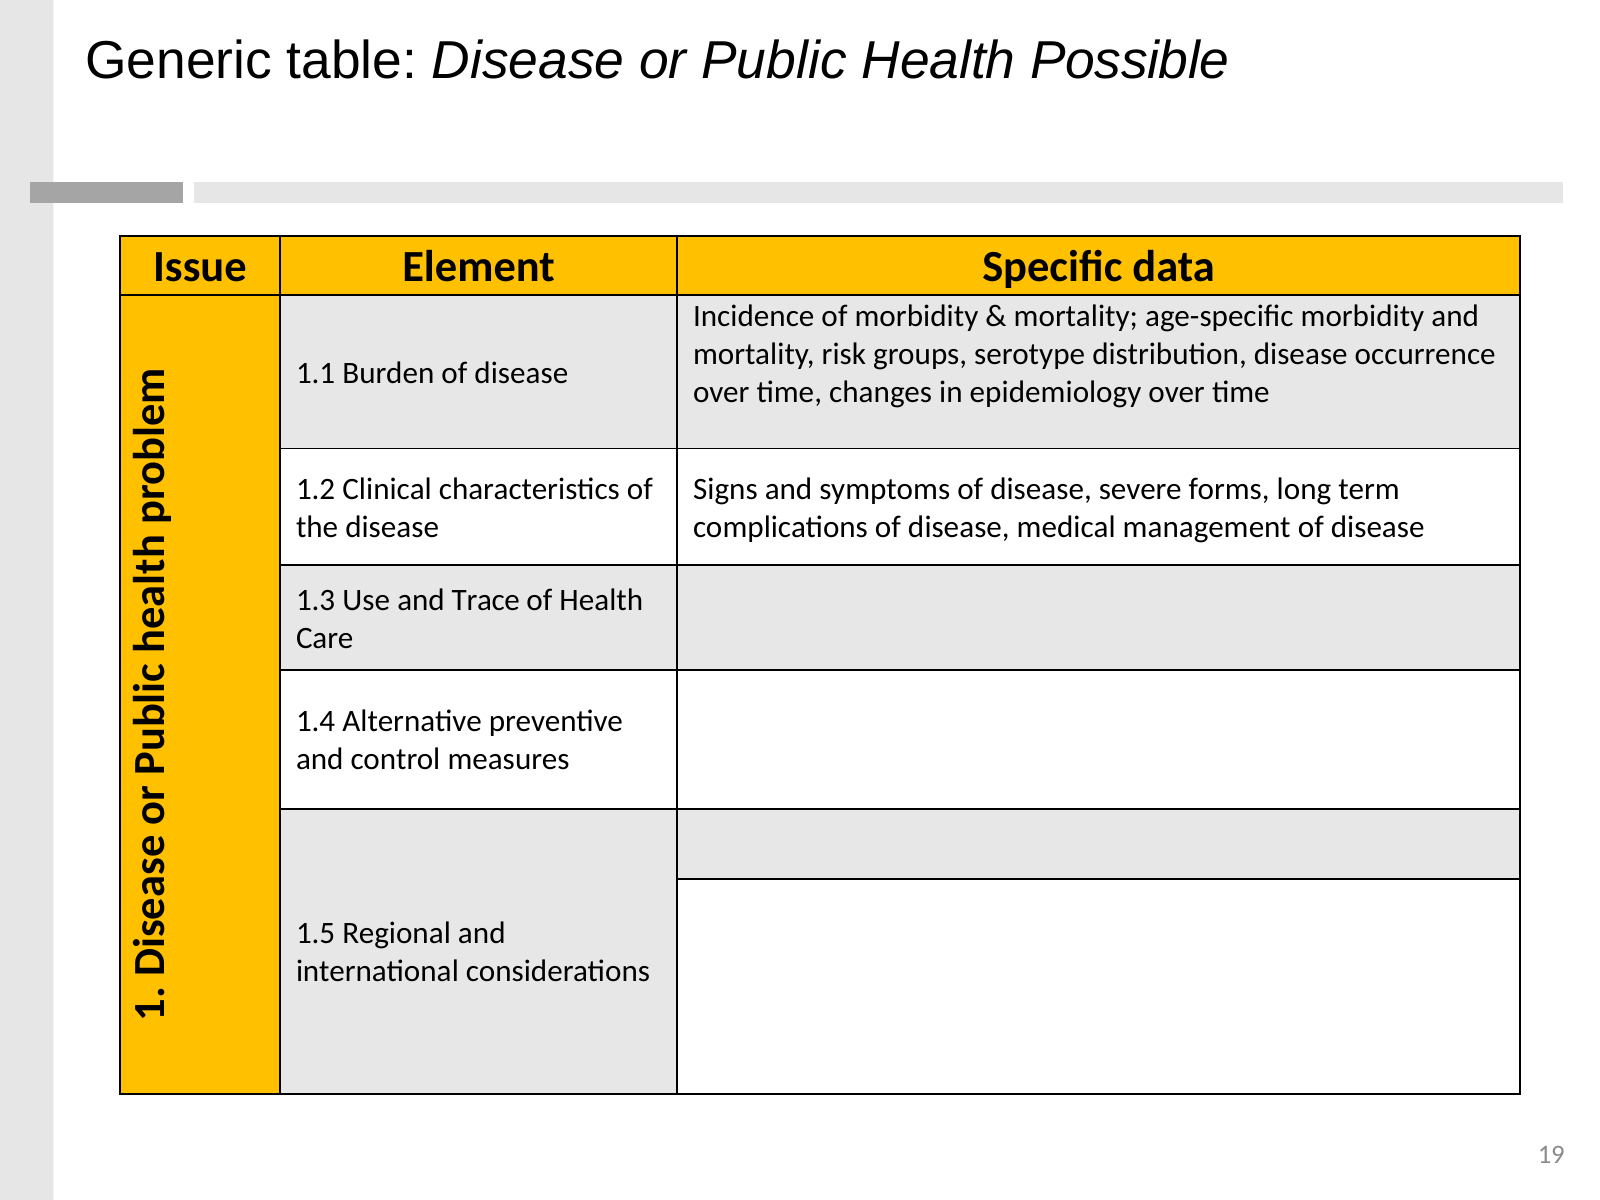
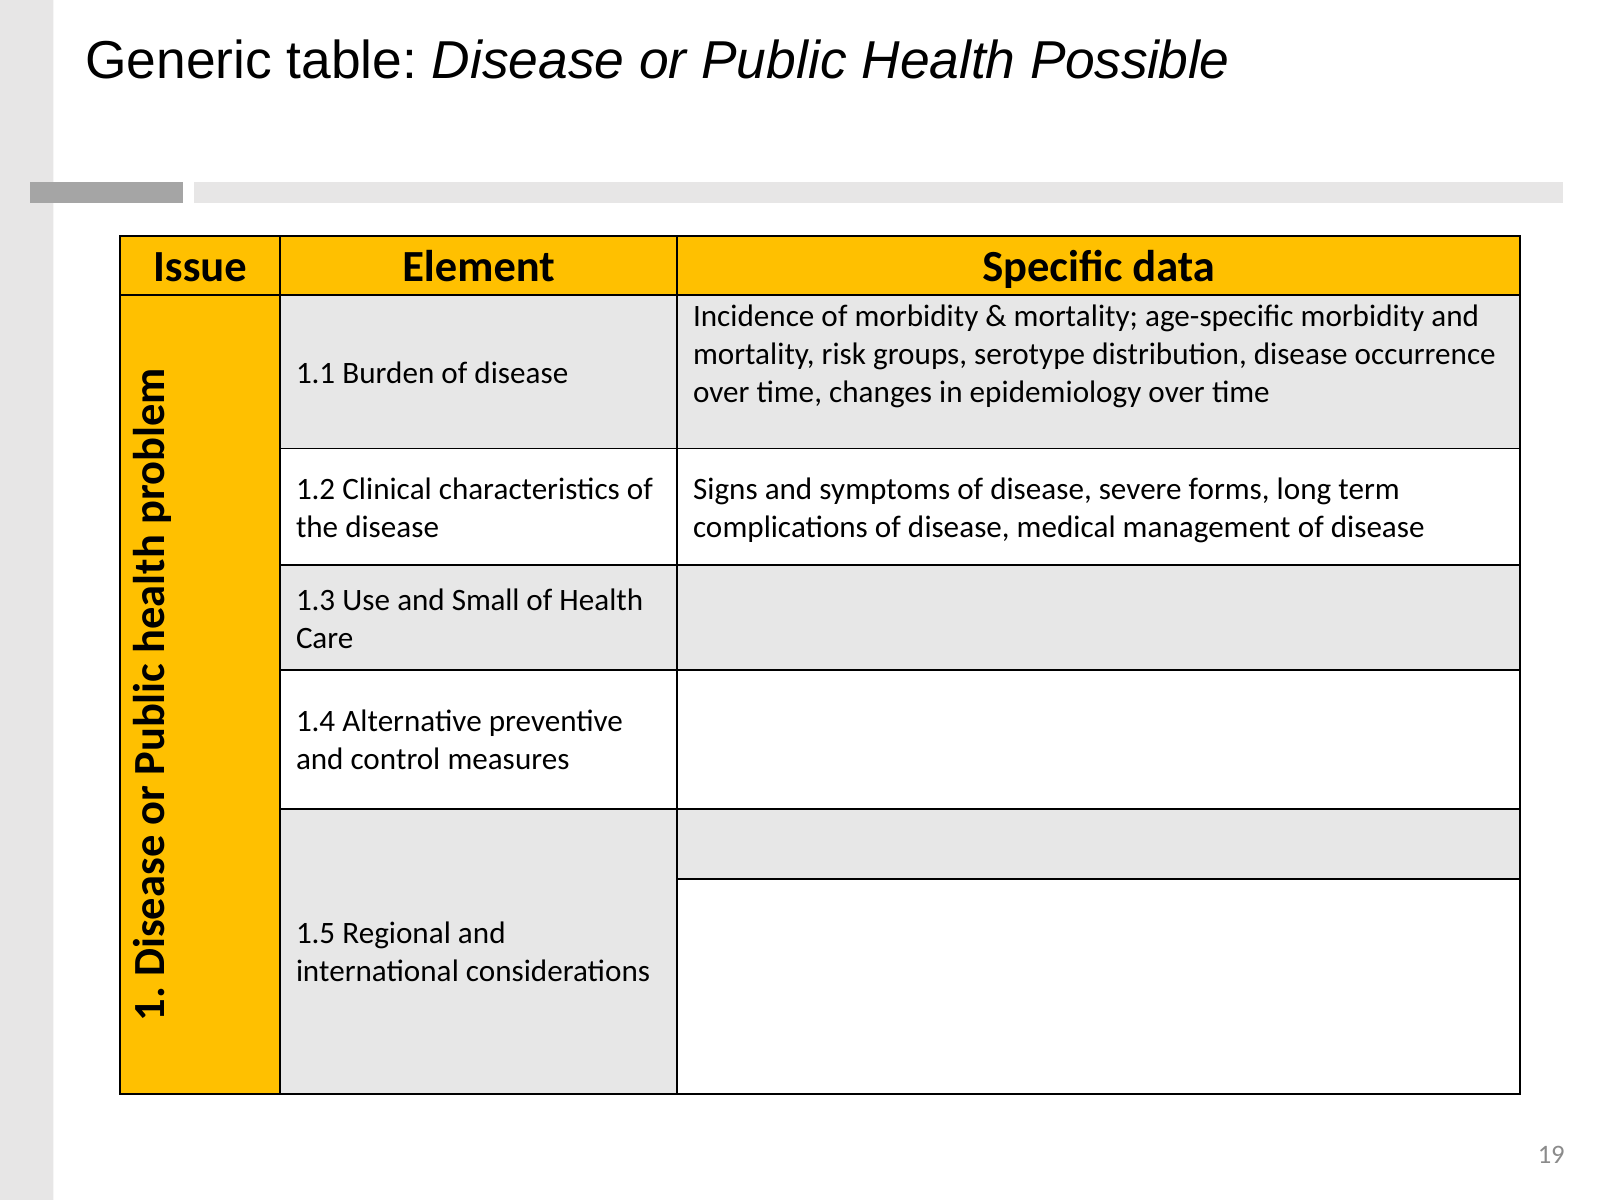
Trace: Trace -> Small
